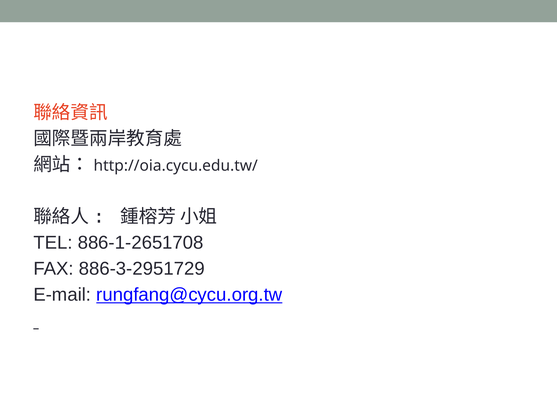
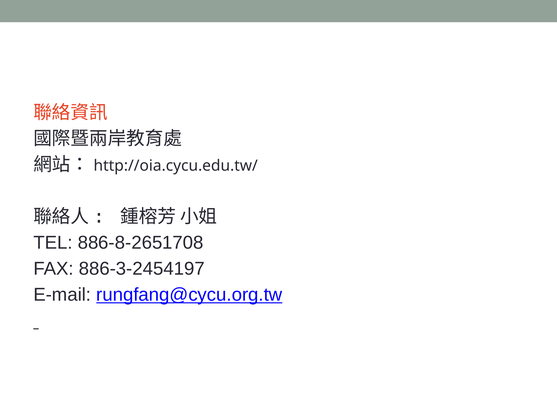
886-1-2651708: 886-1-2651708 -> 886-8-2651708
886-3-2951729: 886-3-2951729 -> 886-3-2454197
